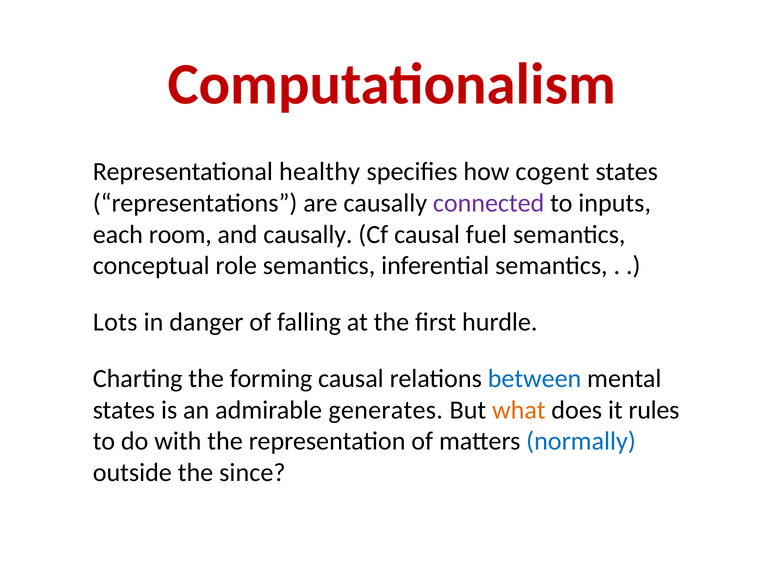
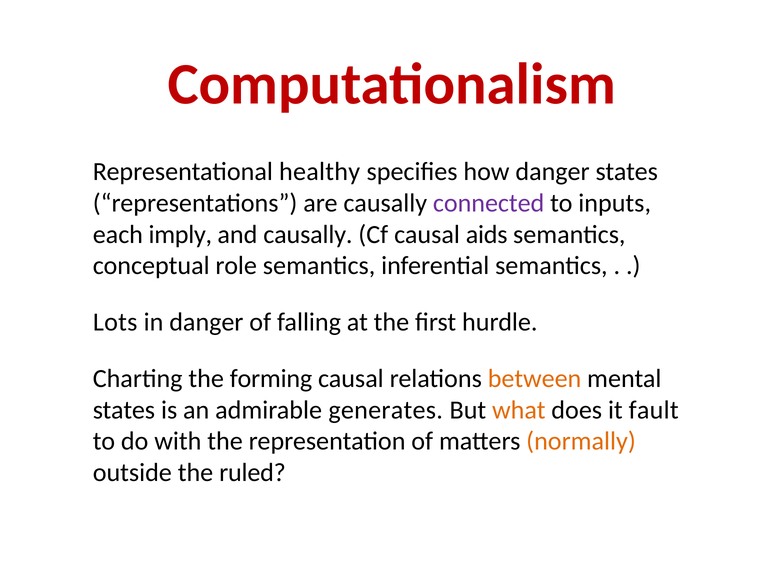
how cogent: cogent -> danger
room: room -> imply
fuel: fuel -> aids
between colour: blue -> orange
rules: rules -> fault
normally colour: blue -> orange
since: since -> ruled
